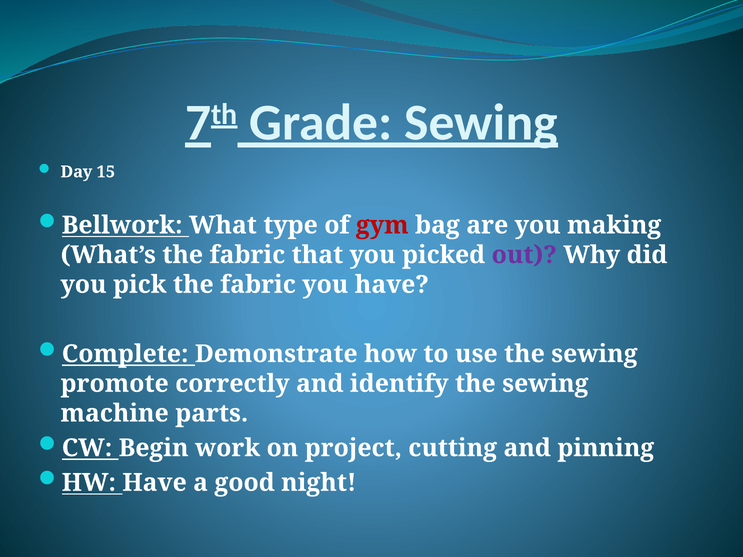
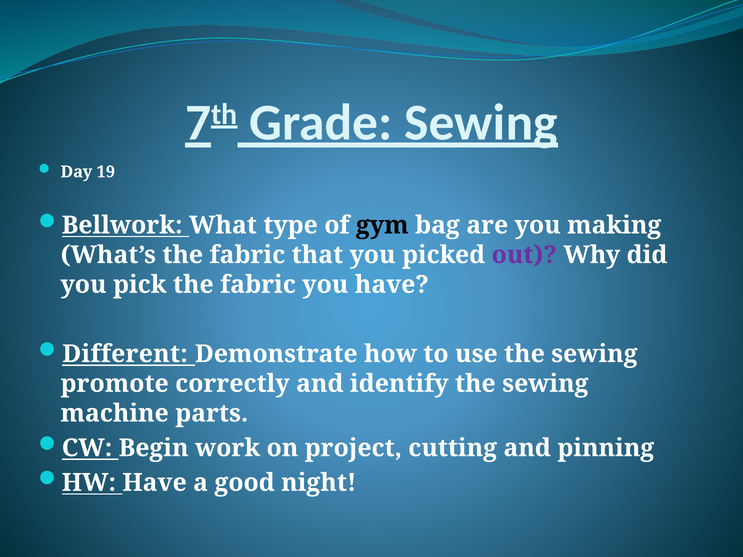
15: 15 -> 19
gym colour: red -> black
Complete: Complete -> Different
